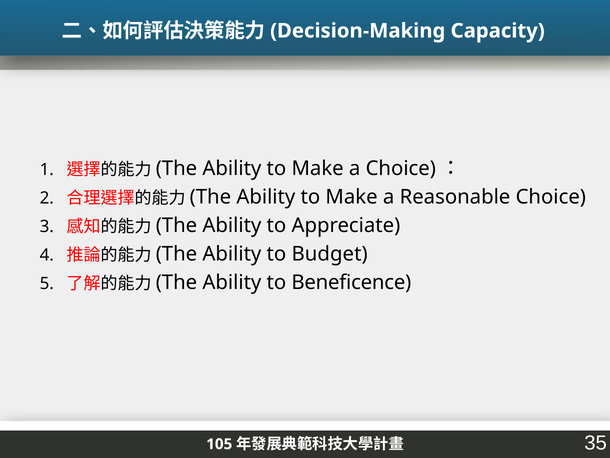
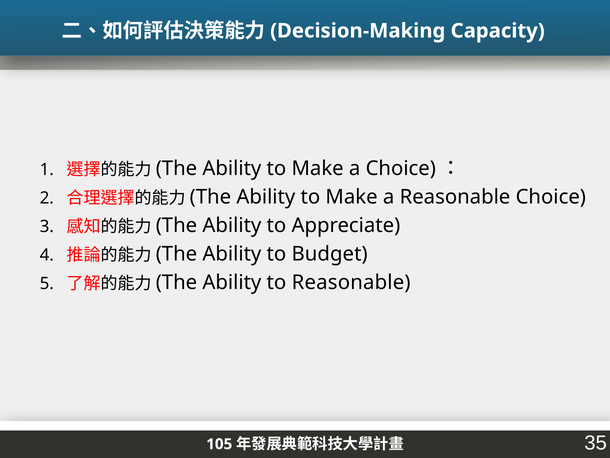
to Beneficence: Beneficence -> Reasonable
